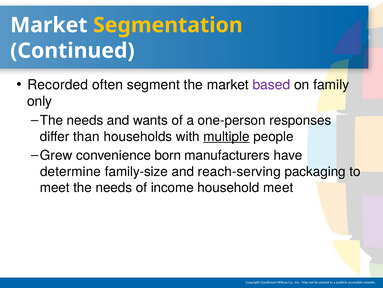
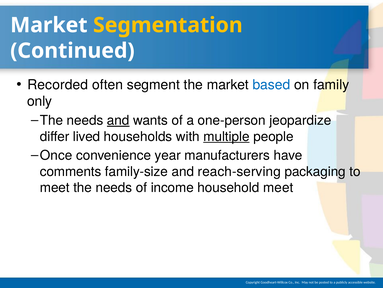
based colour: purple -> blue
and at (118, 120) underline: none -> present
responses: responses -> jeopardize
than: than -> lived
Grew: Grew -> Once
born: born -> year
determine: determine -> comments
